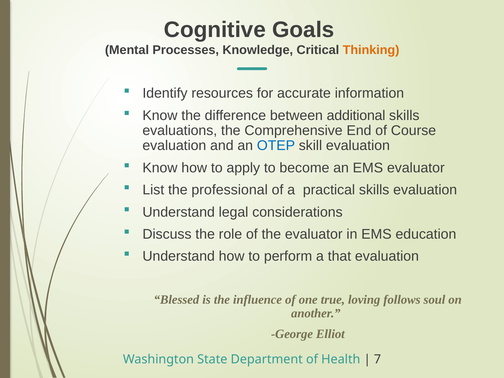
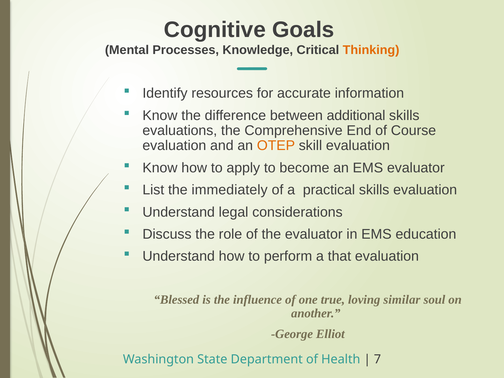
OTEP colour: blue -> orange
professional: professional -> immediately
follows: follows -> similar
